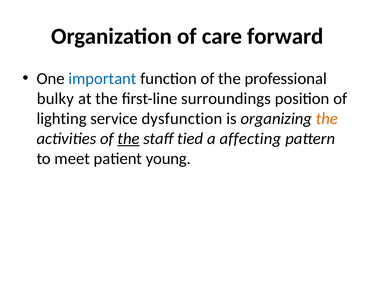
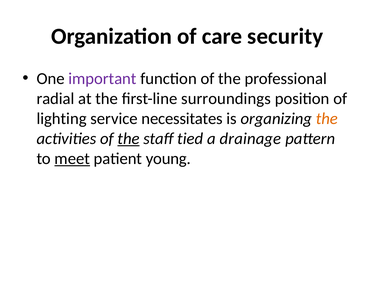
forward: forward -> security
important colour: blue -> purple
bulky: bulky -> radial
dysfunction: dysfunction -> necessitates
affecting: affecting -> drainage
meet underline: none -> present
